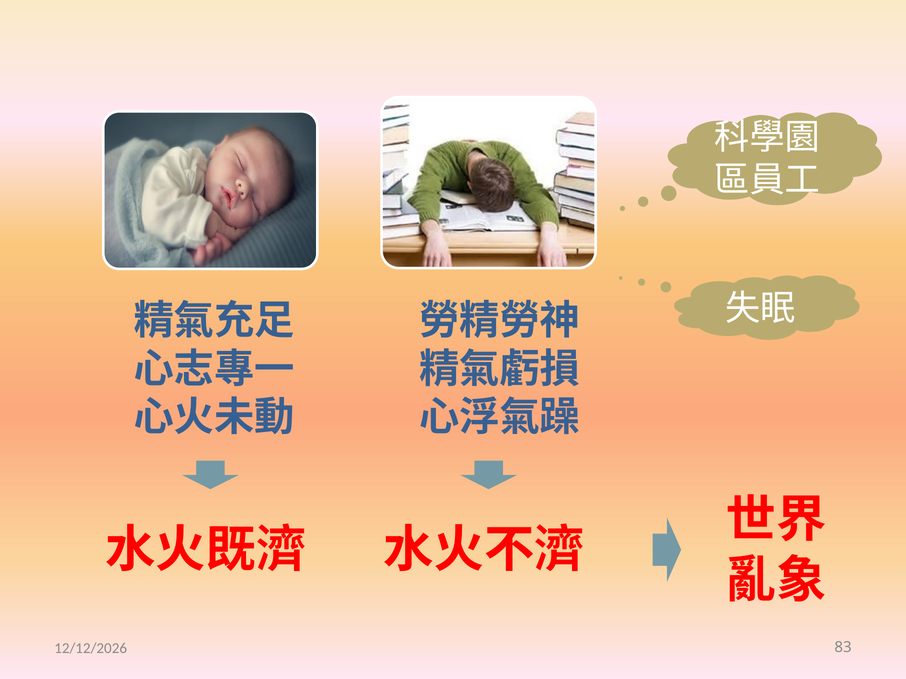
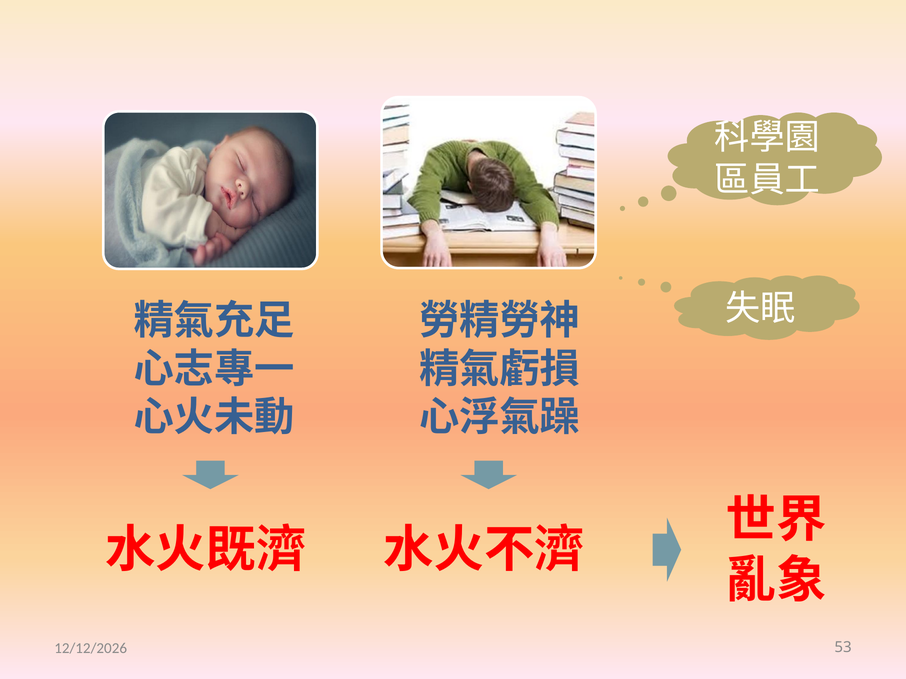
83: 83 -> 53
